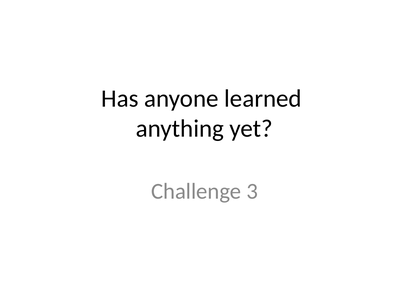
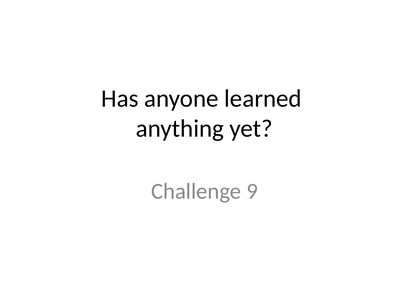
3: 3 -> 9
